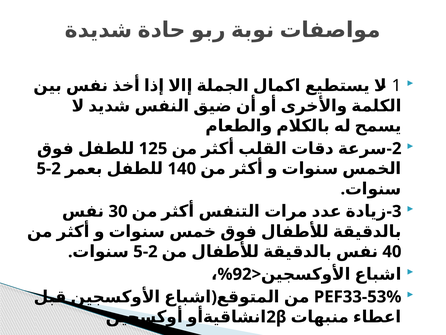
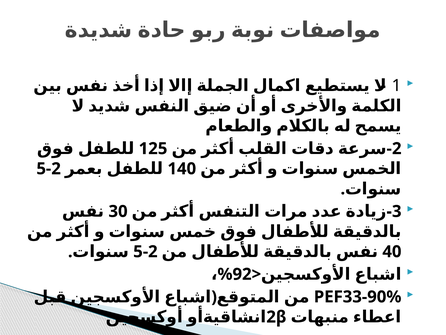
PEF33-53%: PEF33-53% -> PEF33-90%
